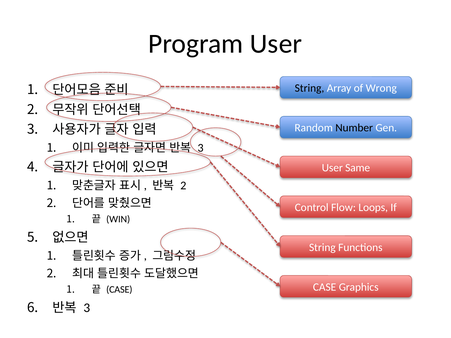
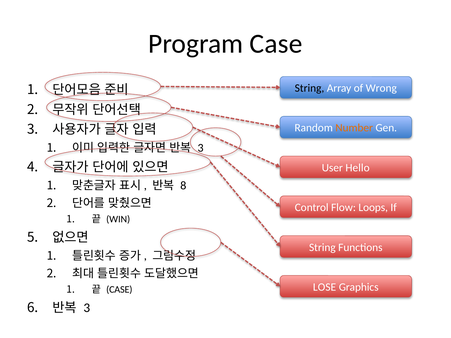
Program User: User -> Case
Number colour: black -> orange
Same: Same -> Hello
2 at (183, 186): 2 -> 8
CASE at (325, 287): CASE -> LOSE
